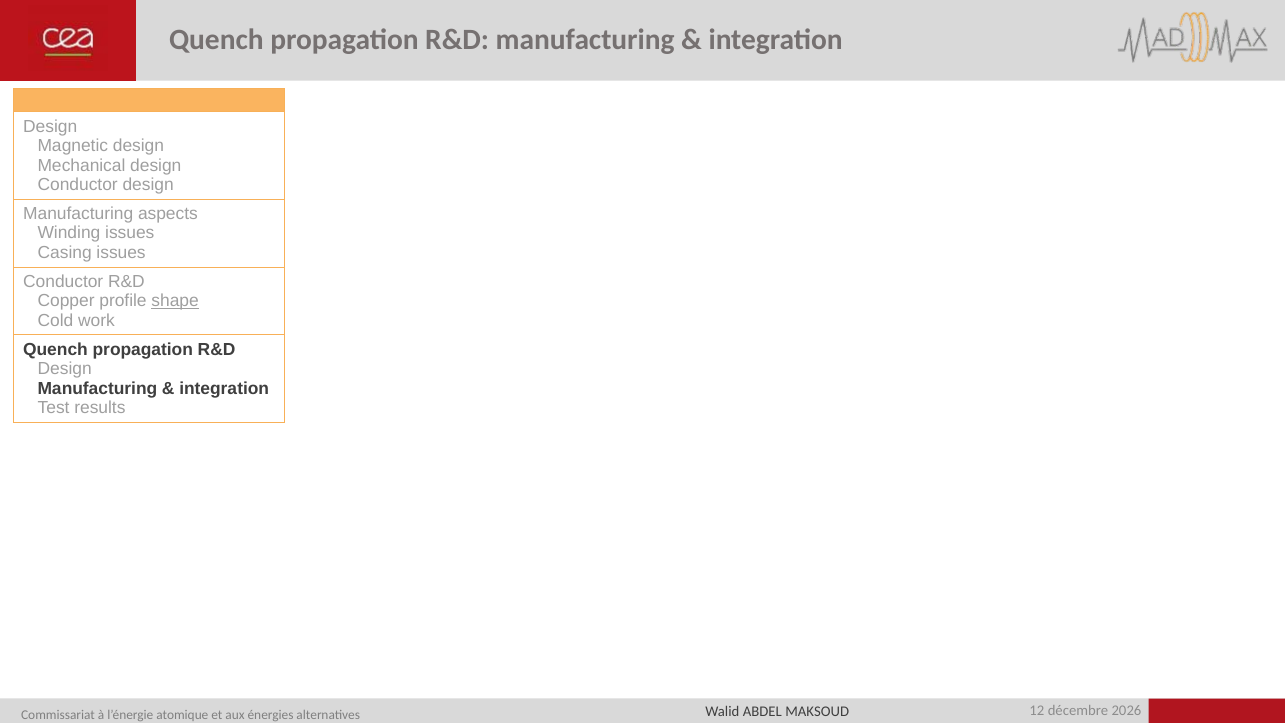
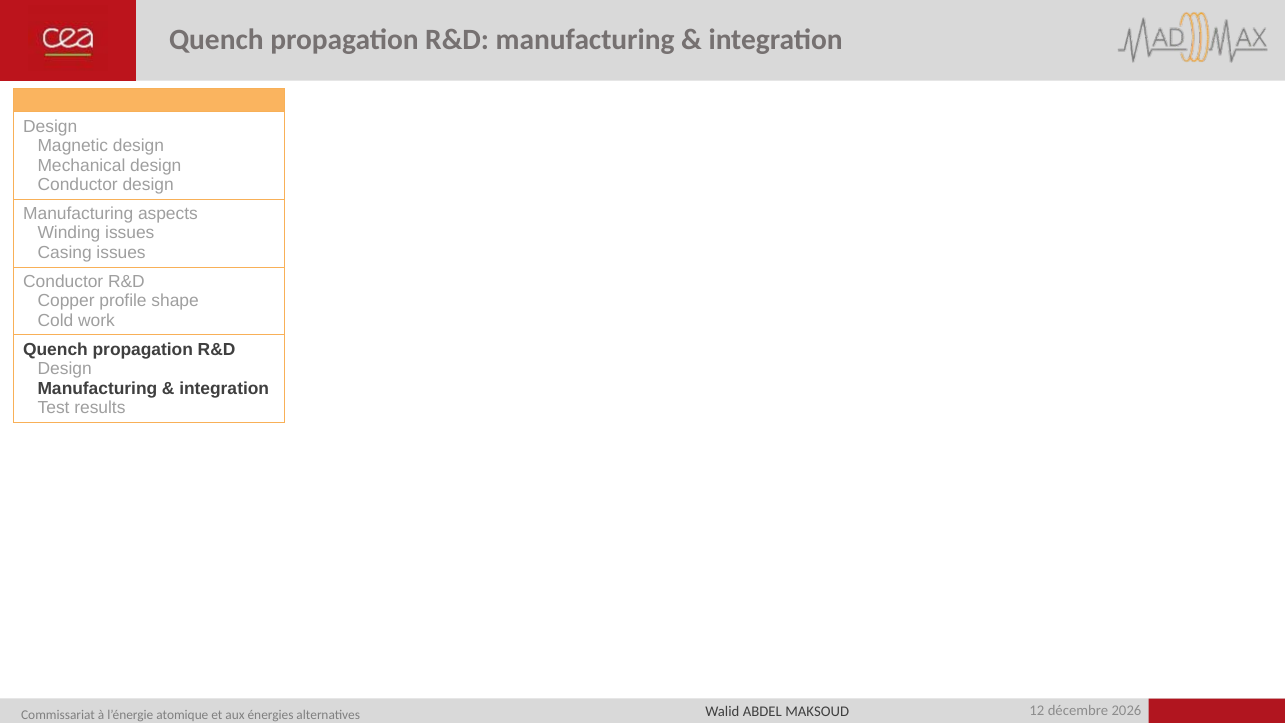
shape underline: present -> none
